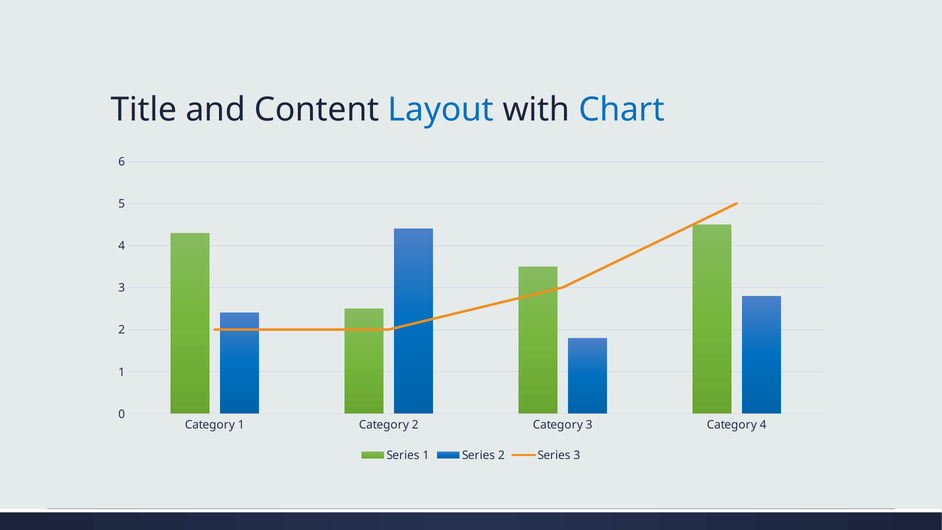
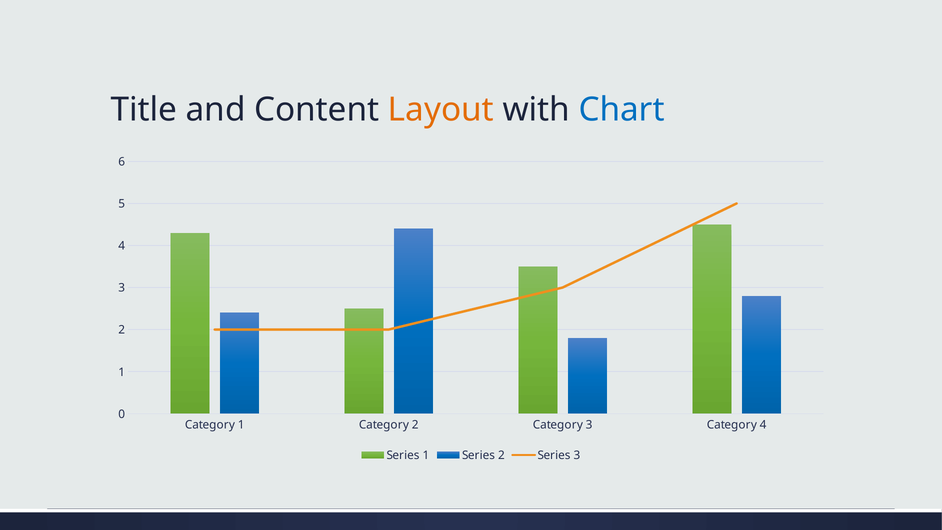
Layout colour: blue -> orange
